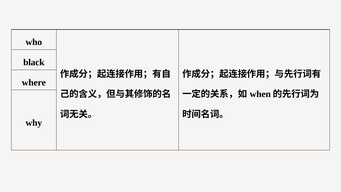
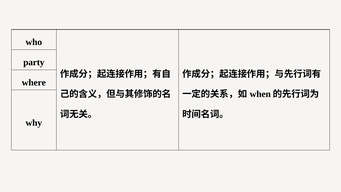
black: black -> party
